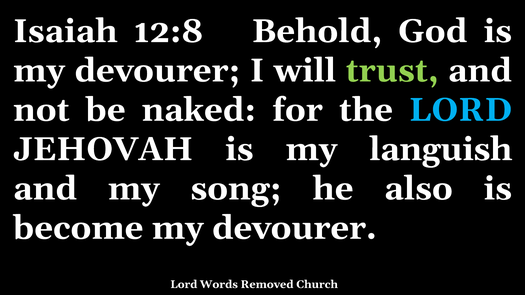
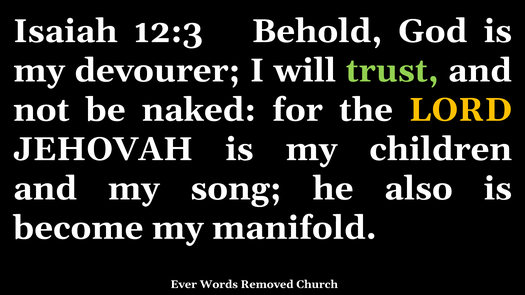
12:8: 12:8 -> 12:3
LORD at (460, 110) colour: light blue -> yellow
languish: languish -> children
become my devourer: devourer -> manifold
Lord at (184, 285): Lord -> Ever
